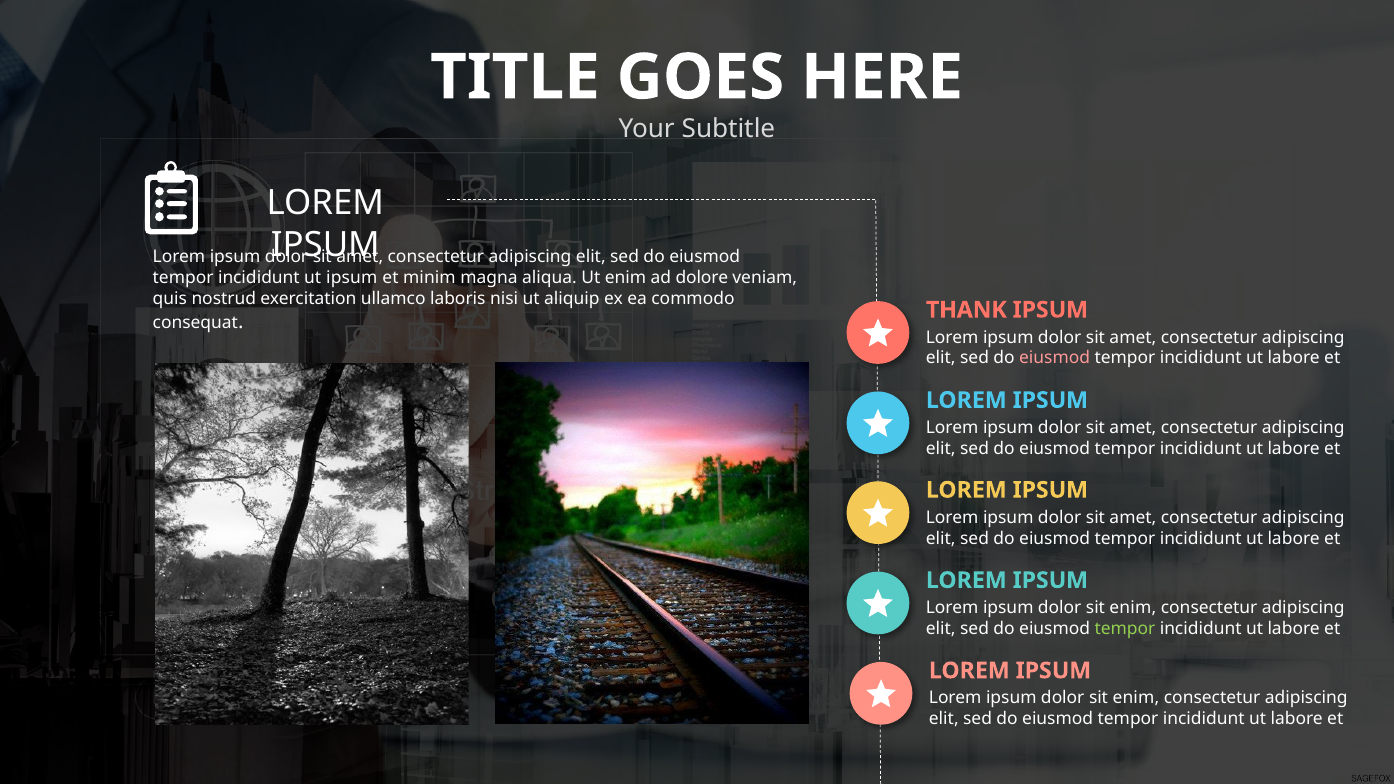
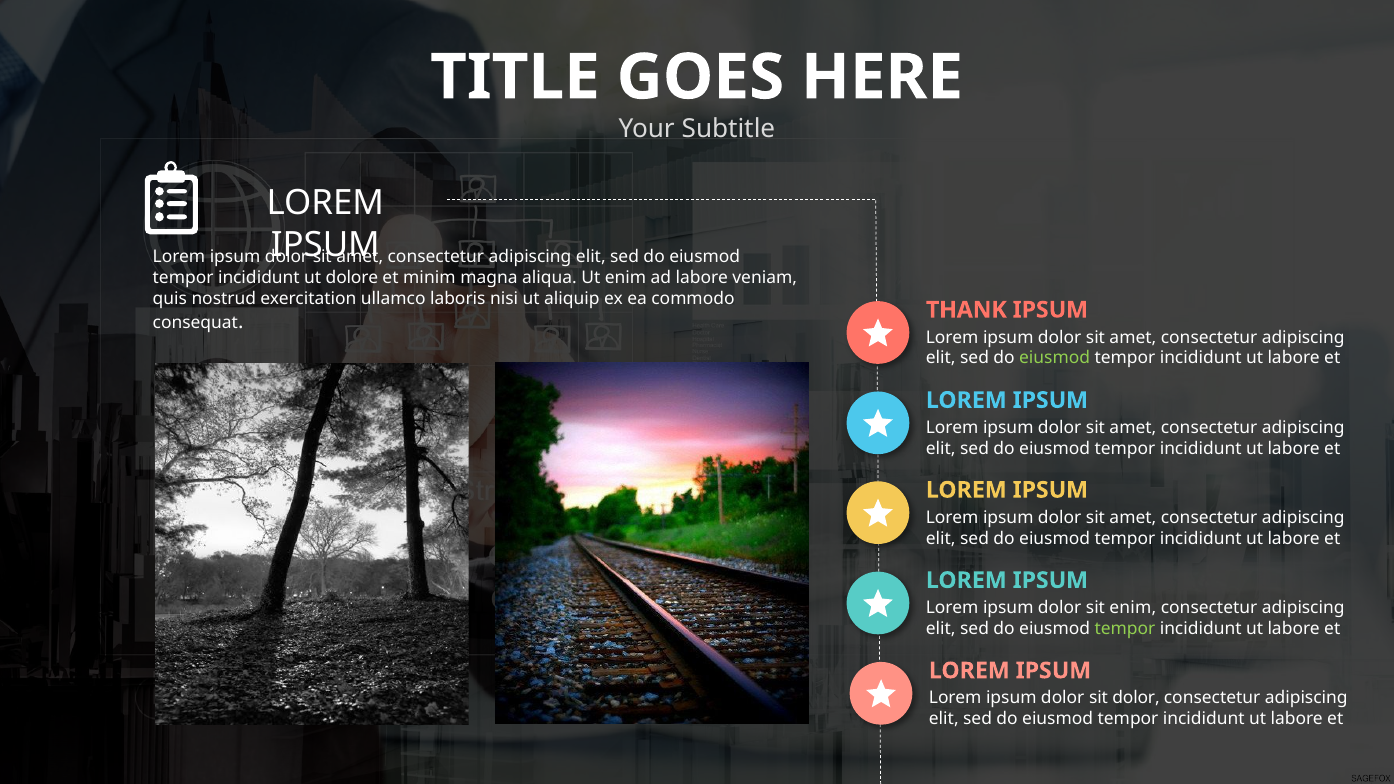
ut ipsum: ipsum -> dolore
ad dolore: dolore -> labore
eiusmod at (1055, 358) colour: pink -> light green
enim at (1136, 698): enim -> dolor
